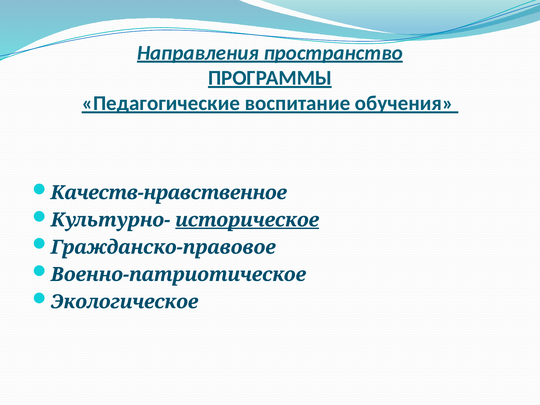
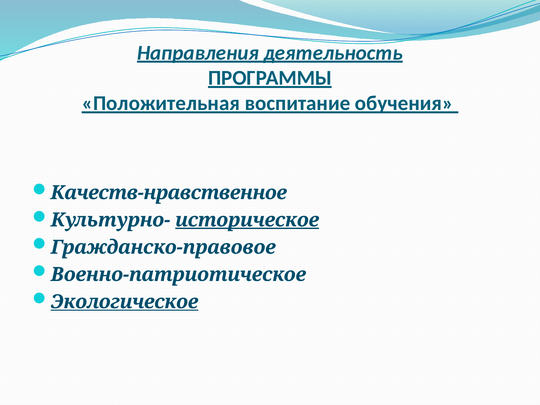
пространство: пространство -> деятельность
Педагогические: Педагогические -> Положительная
Экологическое underline: none -> present
